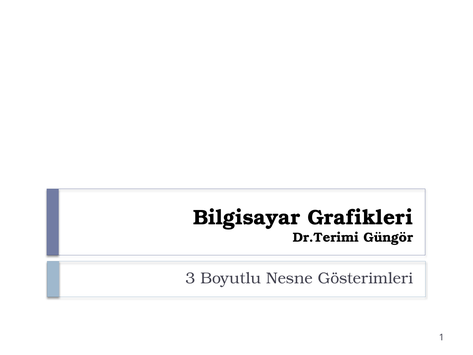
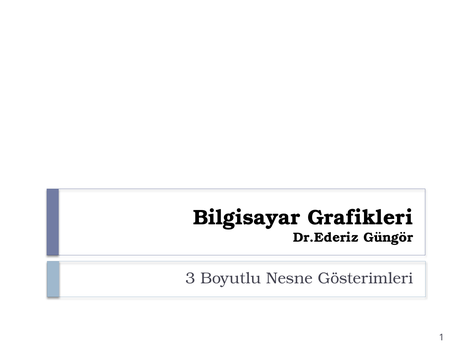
Dr.Terimi: Dr.Terimi -> Dr.Ederiz
